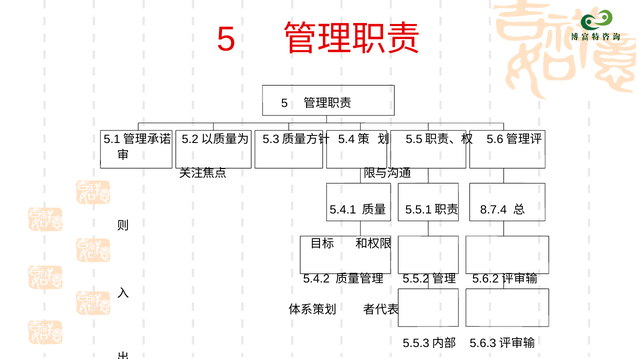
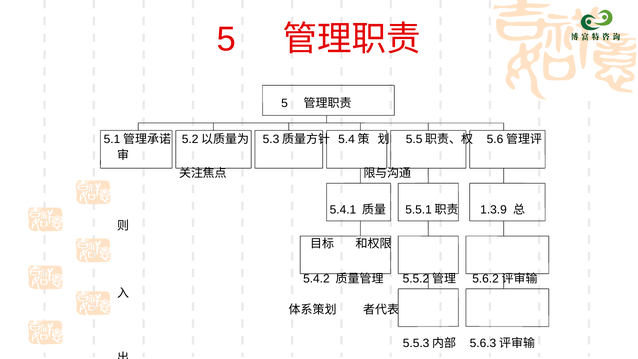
8.7.4: 8.7.4 -> 1.3.9
